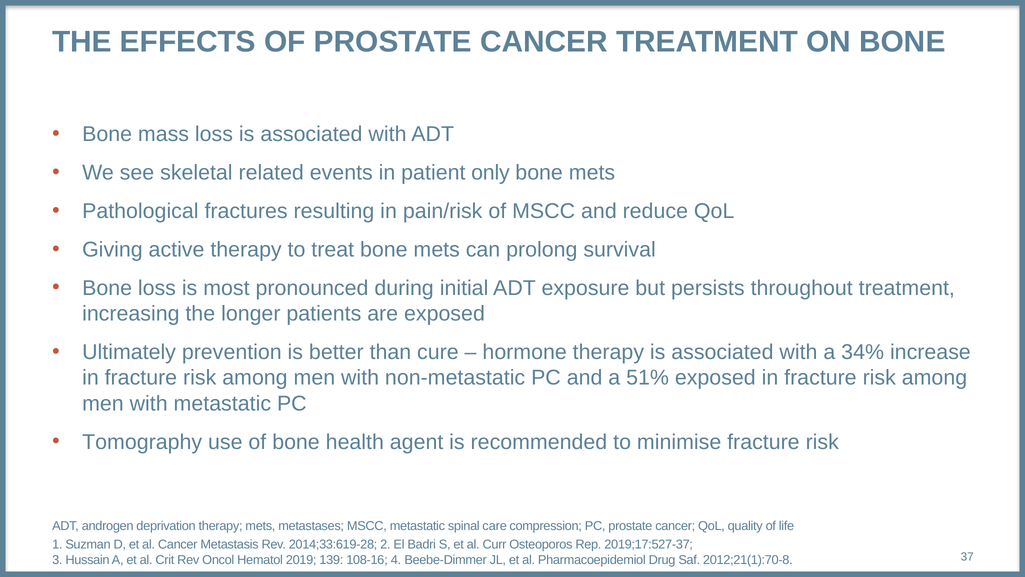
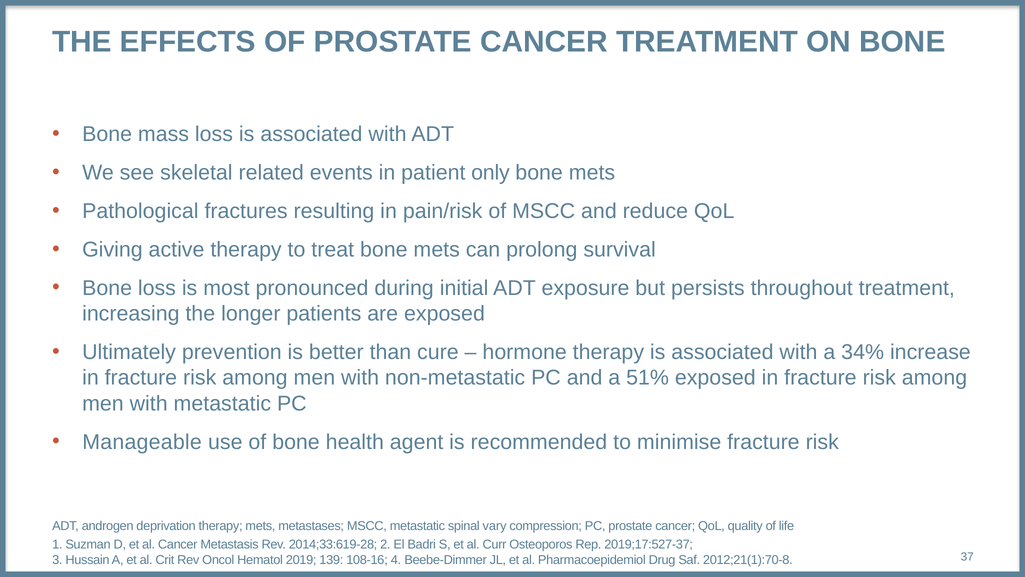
Tomography: Tomography -> Manageable
care: care -> vary
